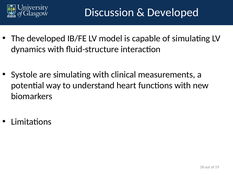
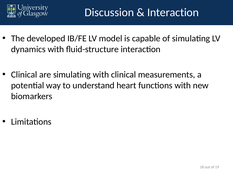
Developed at (173, 12): Developed -> Interaction
Systole at (24, 74): Systole -> Clinical
